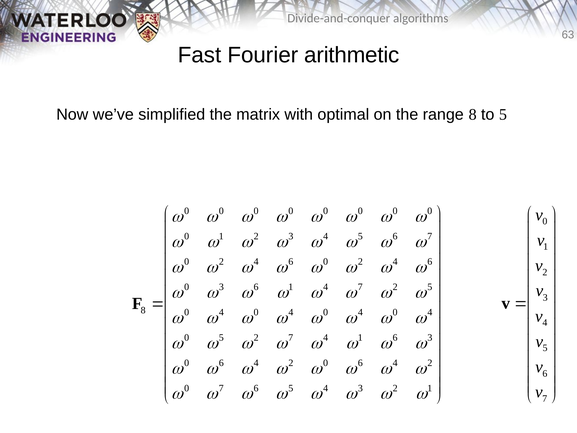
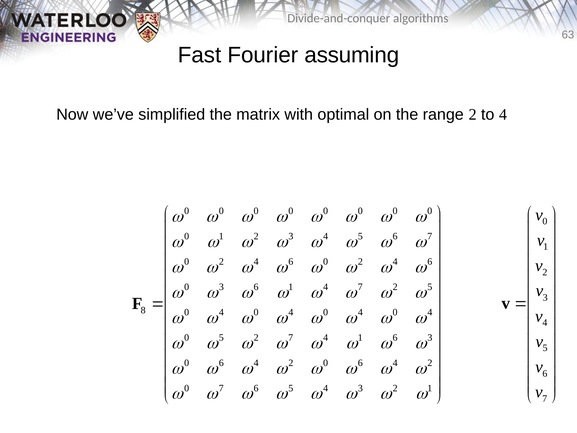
arithmetic: arithmetic -> assuming
range 8: 8 -> 2
to 5: 5 -> 4
